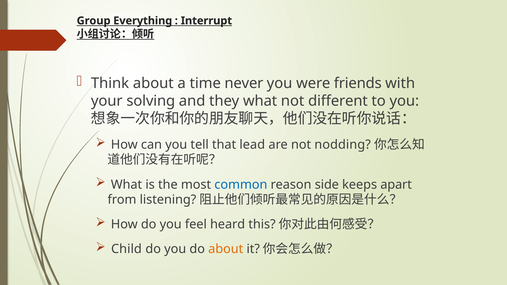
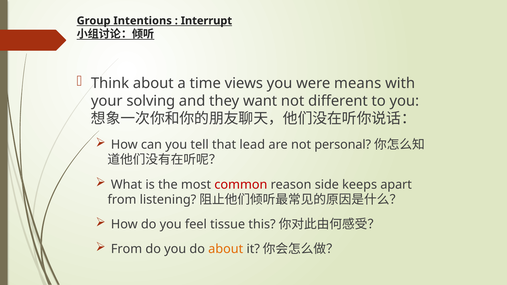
Everything: Everything -> Intentions
never: never -> views
friends: friends -> means
they what: what -> want
nodding: nodding -> personal
common colour: blue -> red
heard: heard -> tissue
Child at (126, 249): Child -> From
